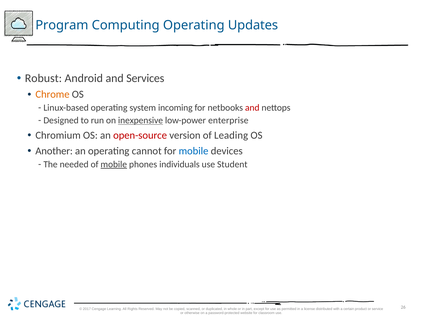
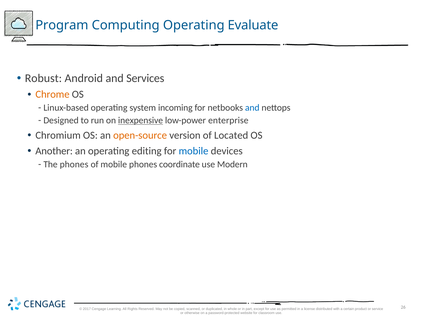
Updates: Updates -> Evaluate
and at (252, 108) colour: red -> blue
open-source colour: red -> orange
Leading: Leading -> Located
cannot: cannot -> editing
The needed: needed -> phones
mobile at (114, 164) underline: present -> none
individuals: individuals -> coordinate
Student: Student -> Modern
